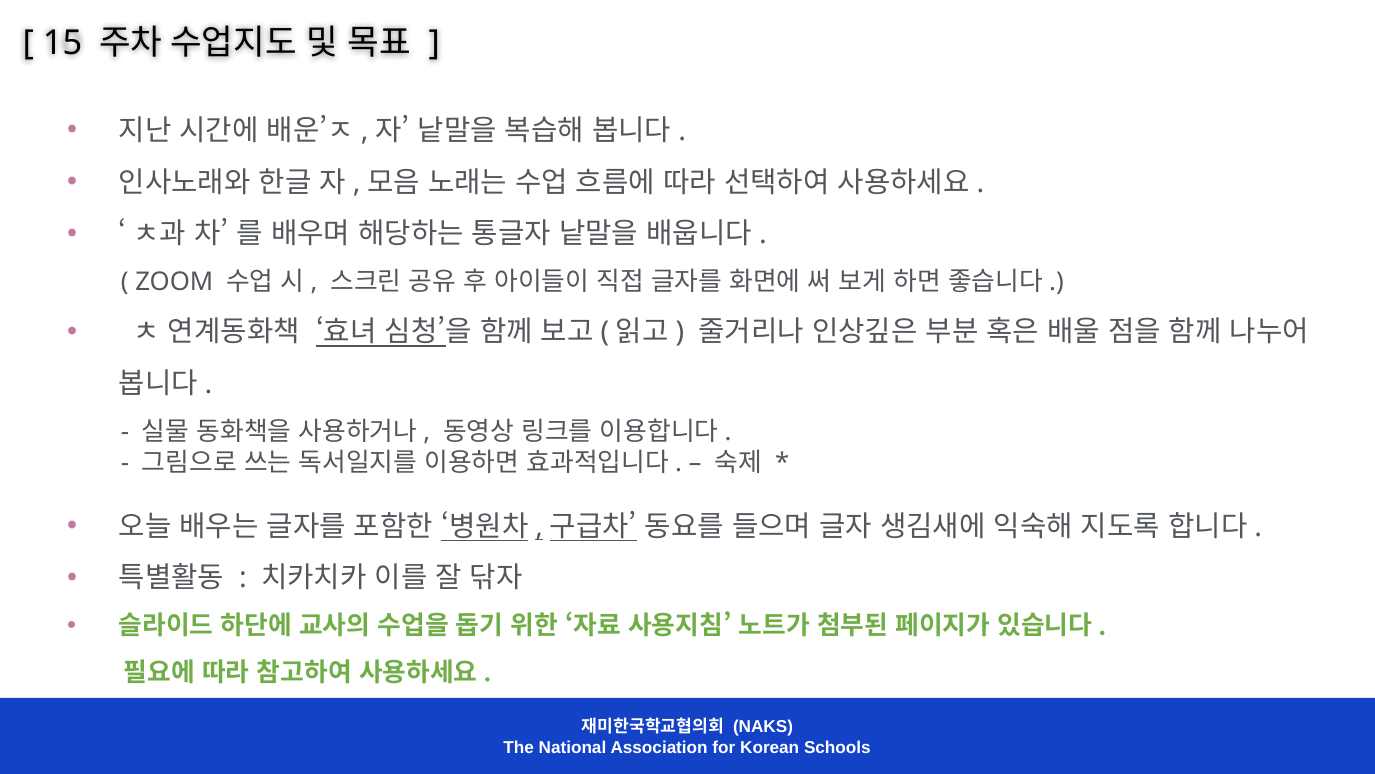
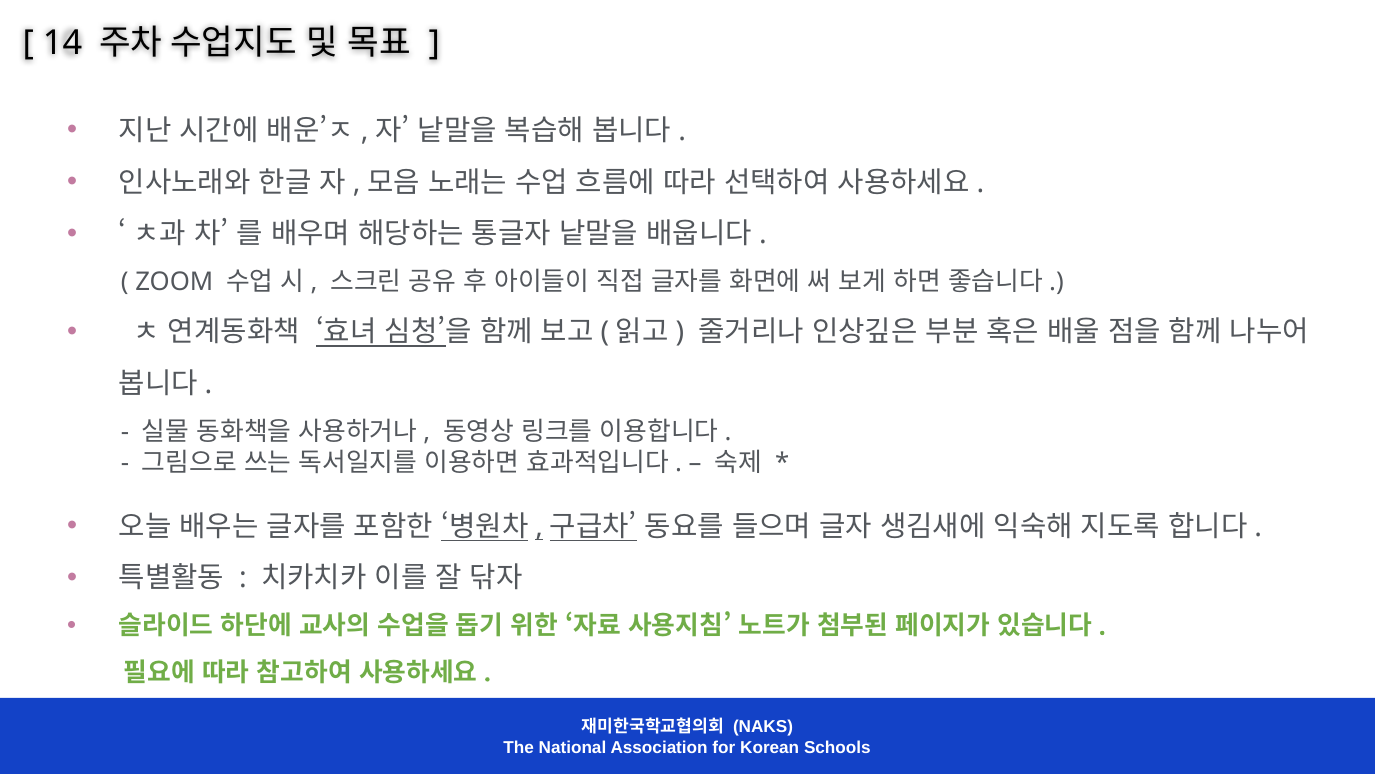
15: 15 -> 14
